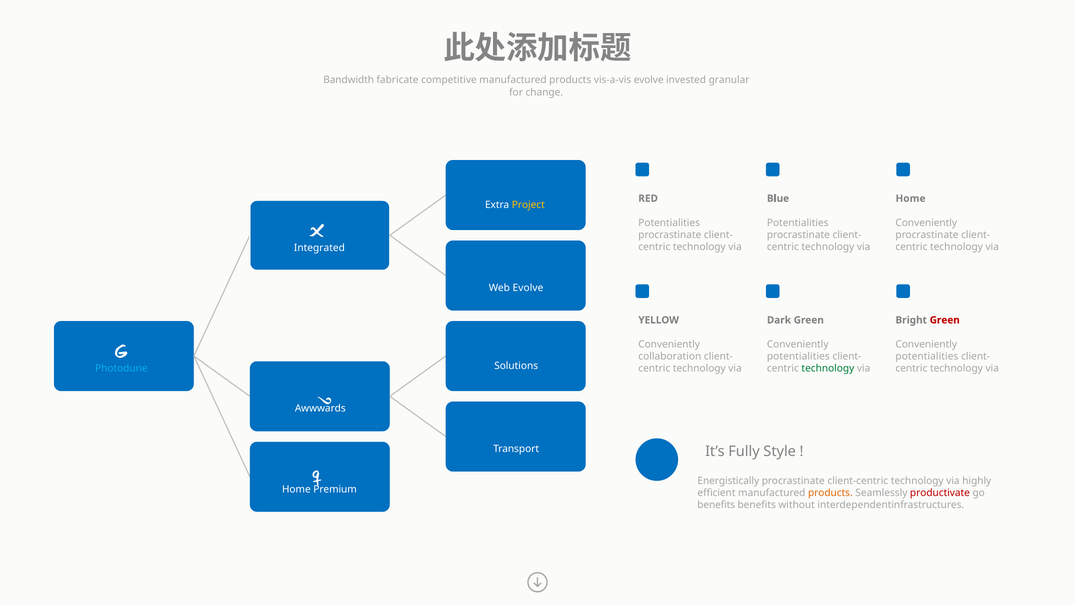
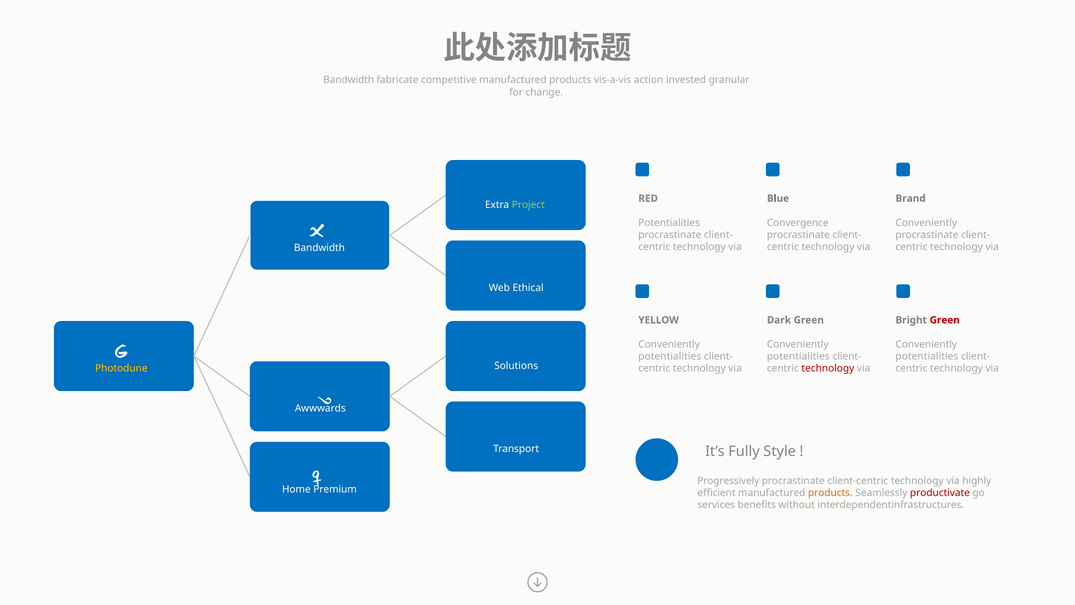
vis-a-vis evolve: evolve -> action
Home at (911, 198): Home -> Brand
Project colour: yellow -> light green
Potentialities at (798, 223): Potentialities -> Convergence
Integrated at (319, 248): Integrated -> Bandwidth
Web Evolve: Evolve -> Ethical
collaboration at (670, 356): collaboration -> potentialities
Photodune colour: light blue -> yellow
technology at (828, 368) colour: green -> red
Energistically: Energistically -> Progressively
benefits at (716, 505): benefits -> services
